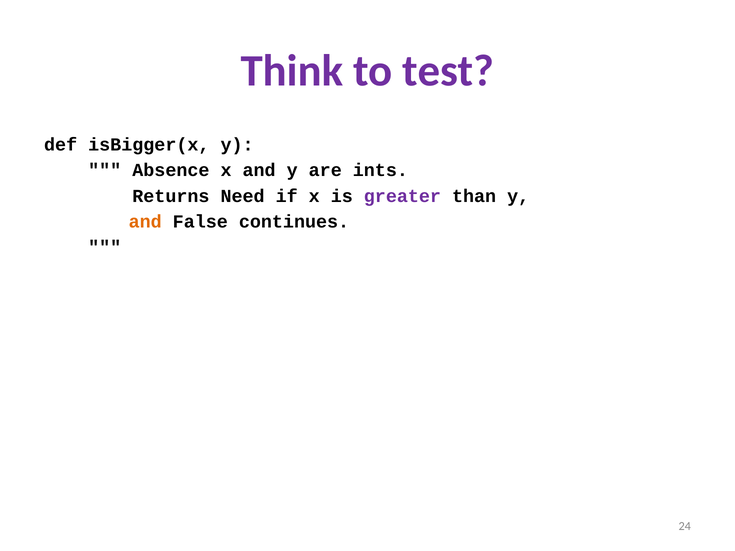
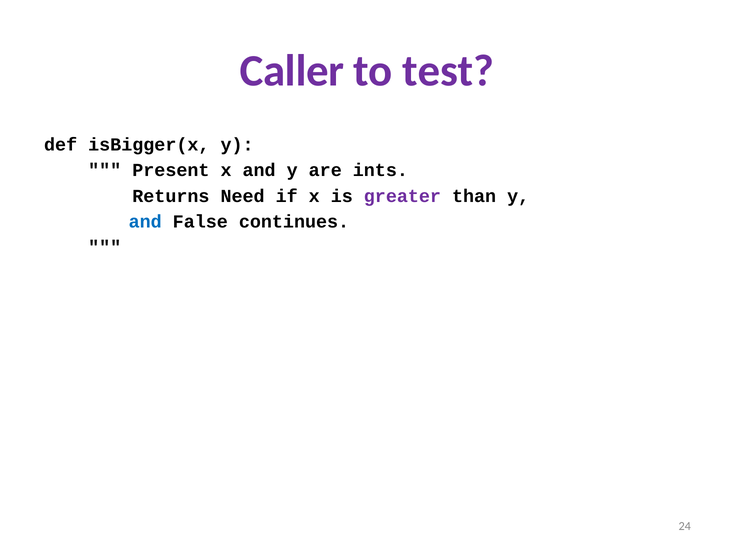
Think: Think -> Caller
Absence: Absence -> Present
and at (145, 222) colour: orange -> blue
